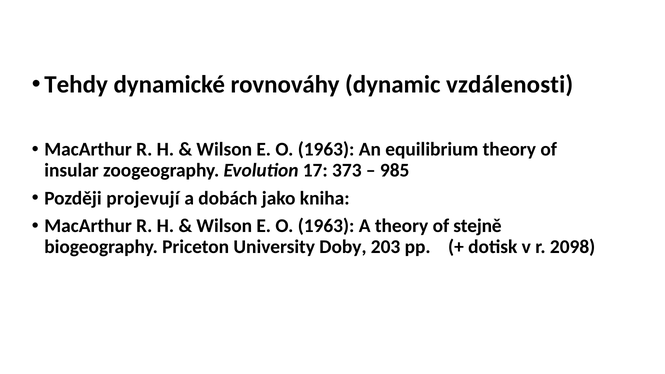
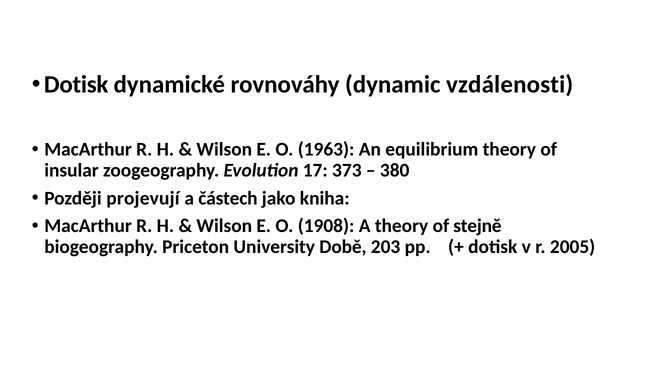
Tehdy at (76, 85): Tehdy -> Dotisk
985: 985 -> 380
dobách: dobách -> částech
1963 at (326, 226): 1963 -> 1908
Doby: Doby -> Době
2098: 2098 -> 2005
